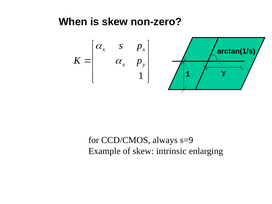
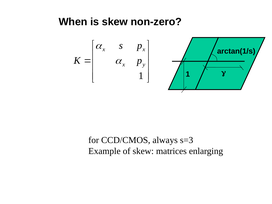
s=9: s=9 -> s=3
intrinsic: intrinsic -> matrices
